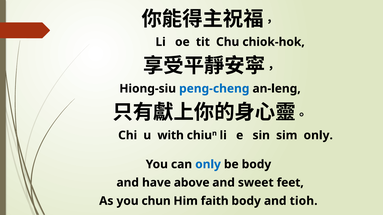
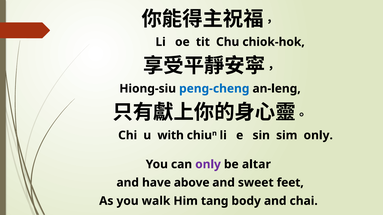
only at (208, 165) colour: blue -> purple
be body: body -> altar
chun: chun -> walk
faith: faith -> tang
tioh: tioh -> chai
